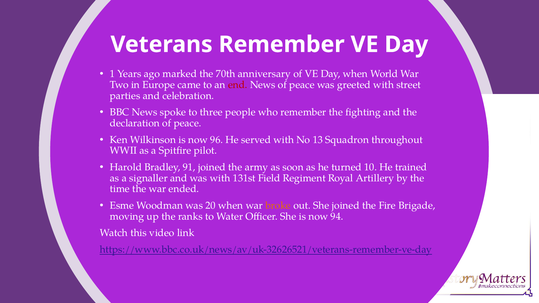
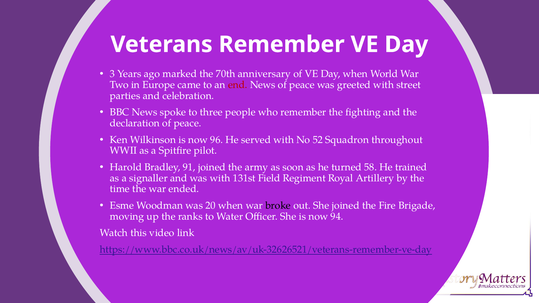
1: 1 -> 3
13: 13 -> 52
10: 10 -> 58
broke colour: orange -> black
